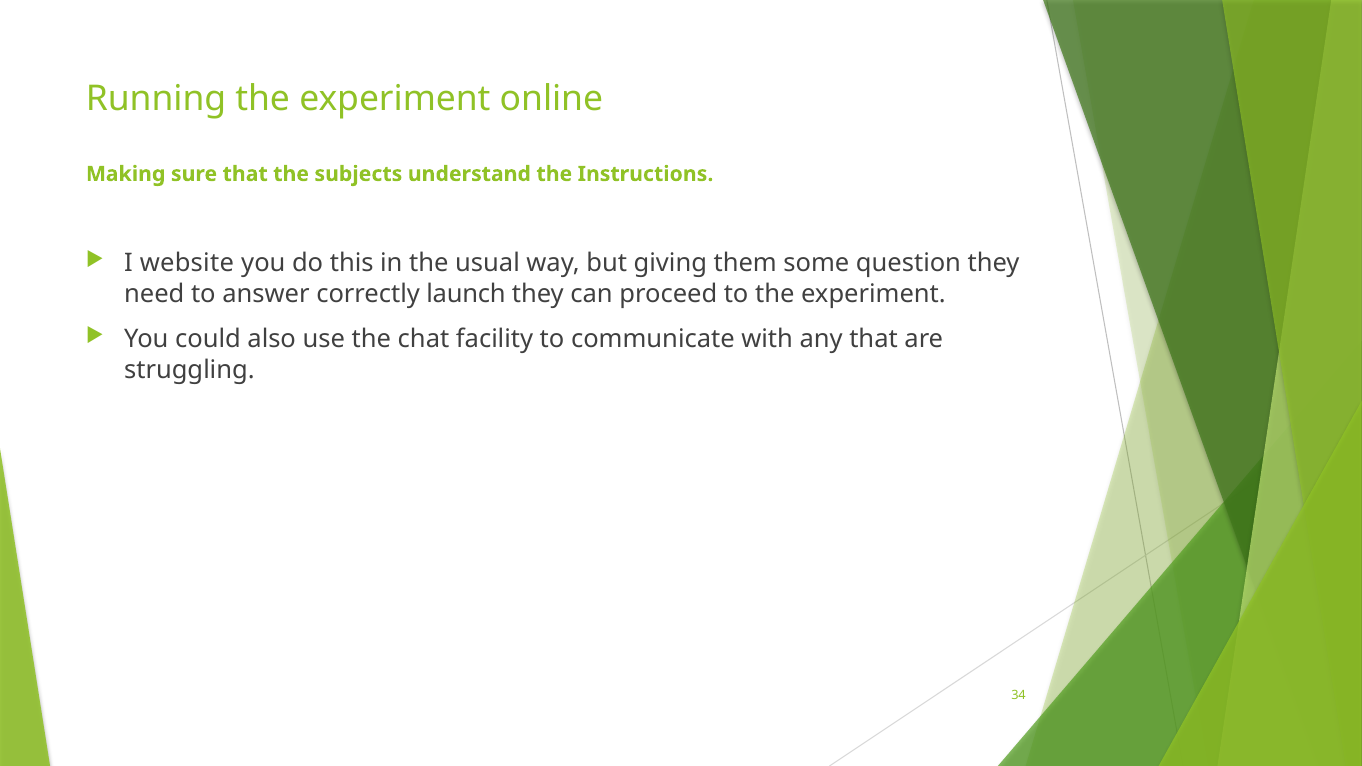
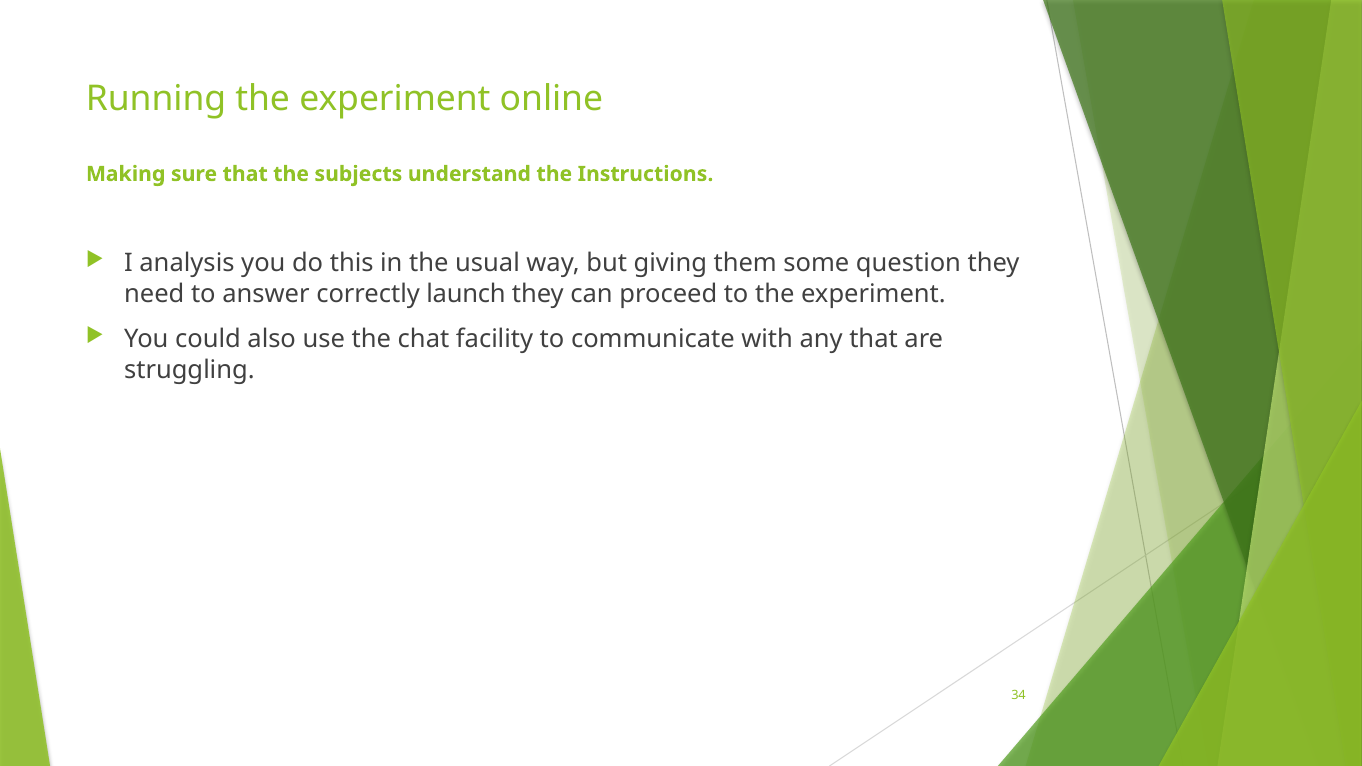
website: website -> analysis
